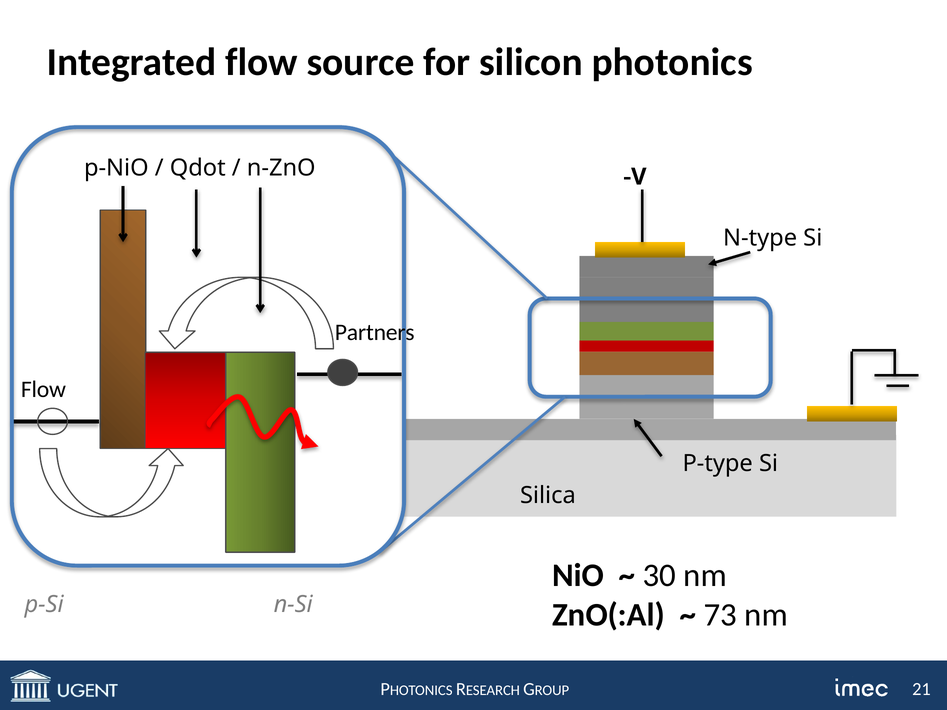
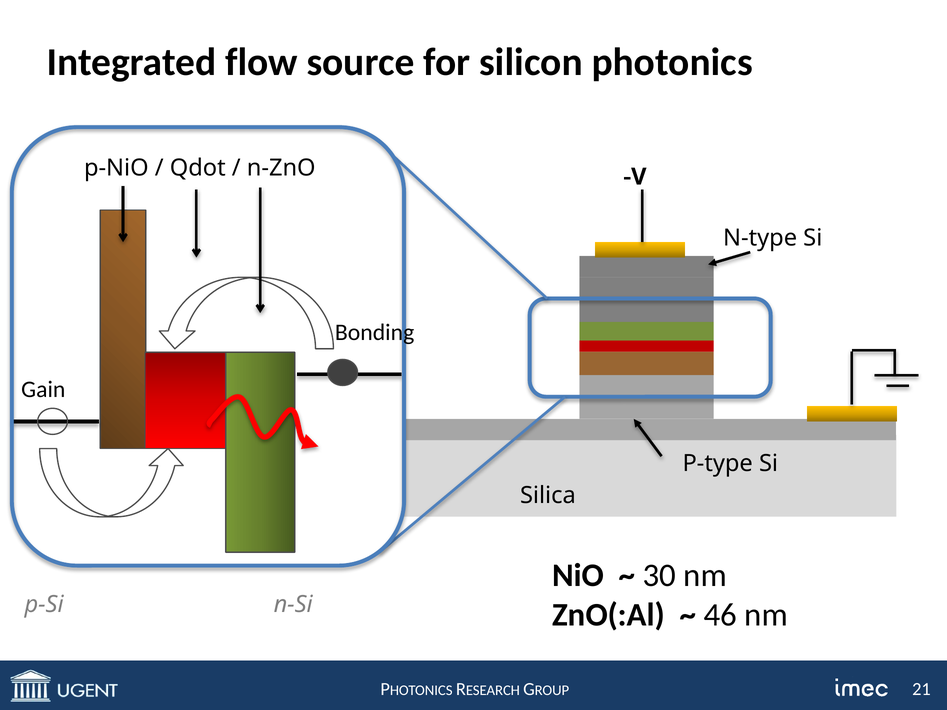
Partners: Partners -> Bonding
Flow at (43, 390): Flow -> Gain
73: 73 -> 46
